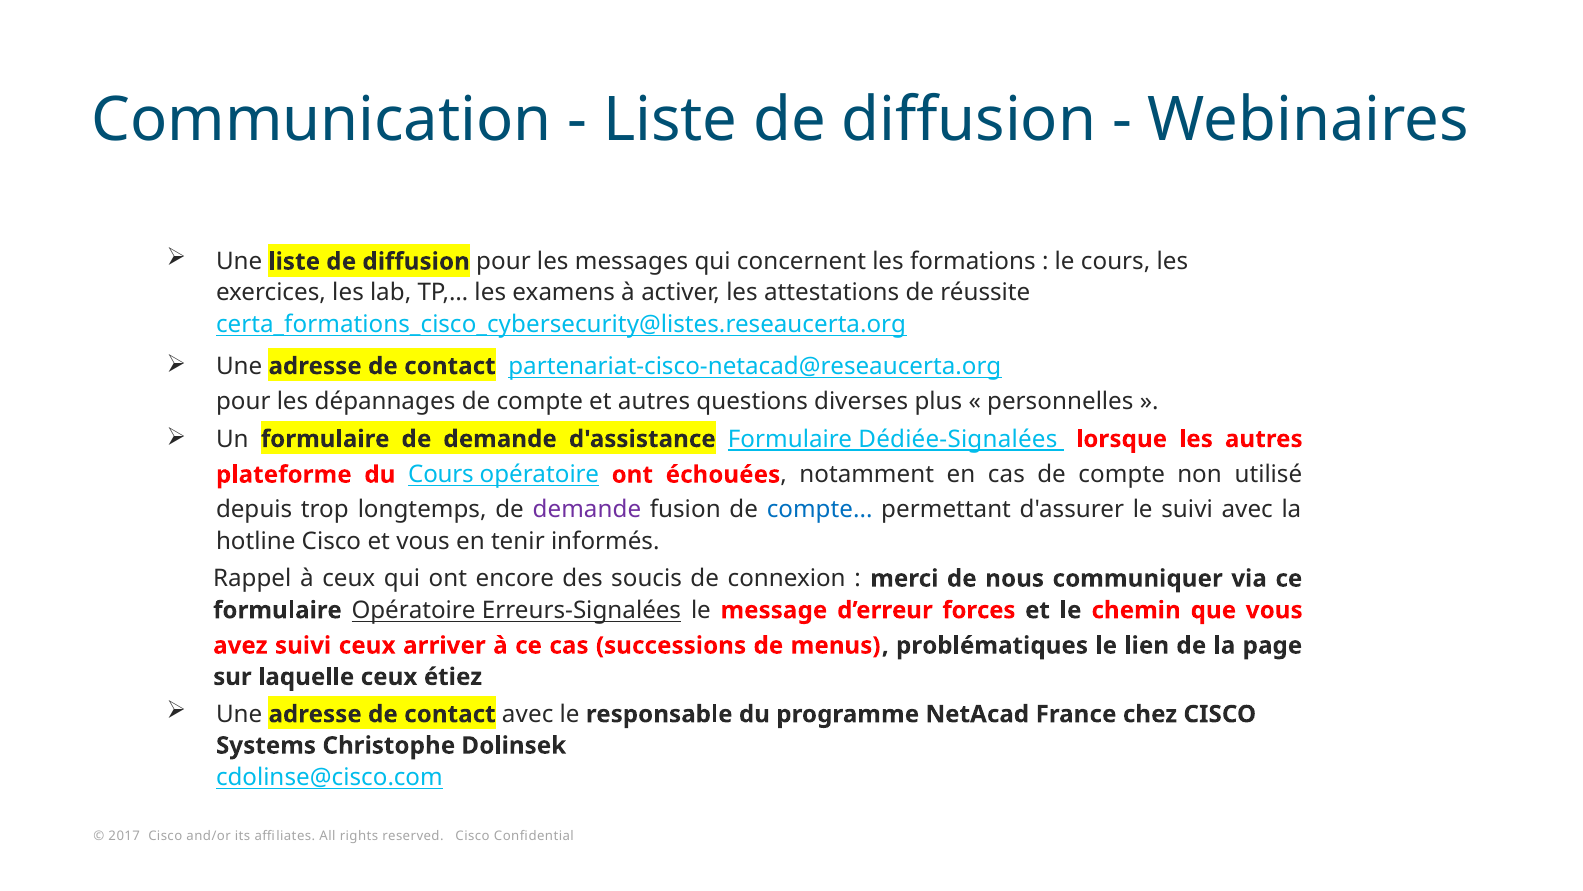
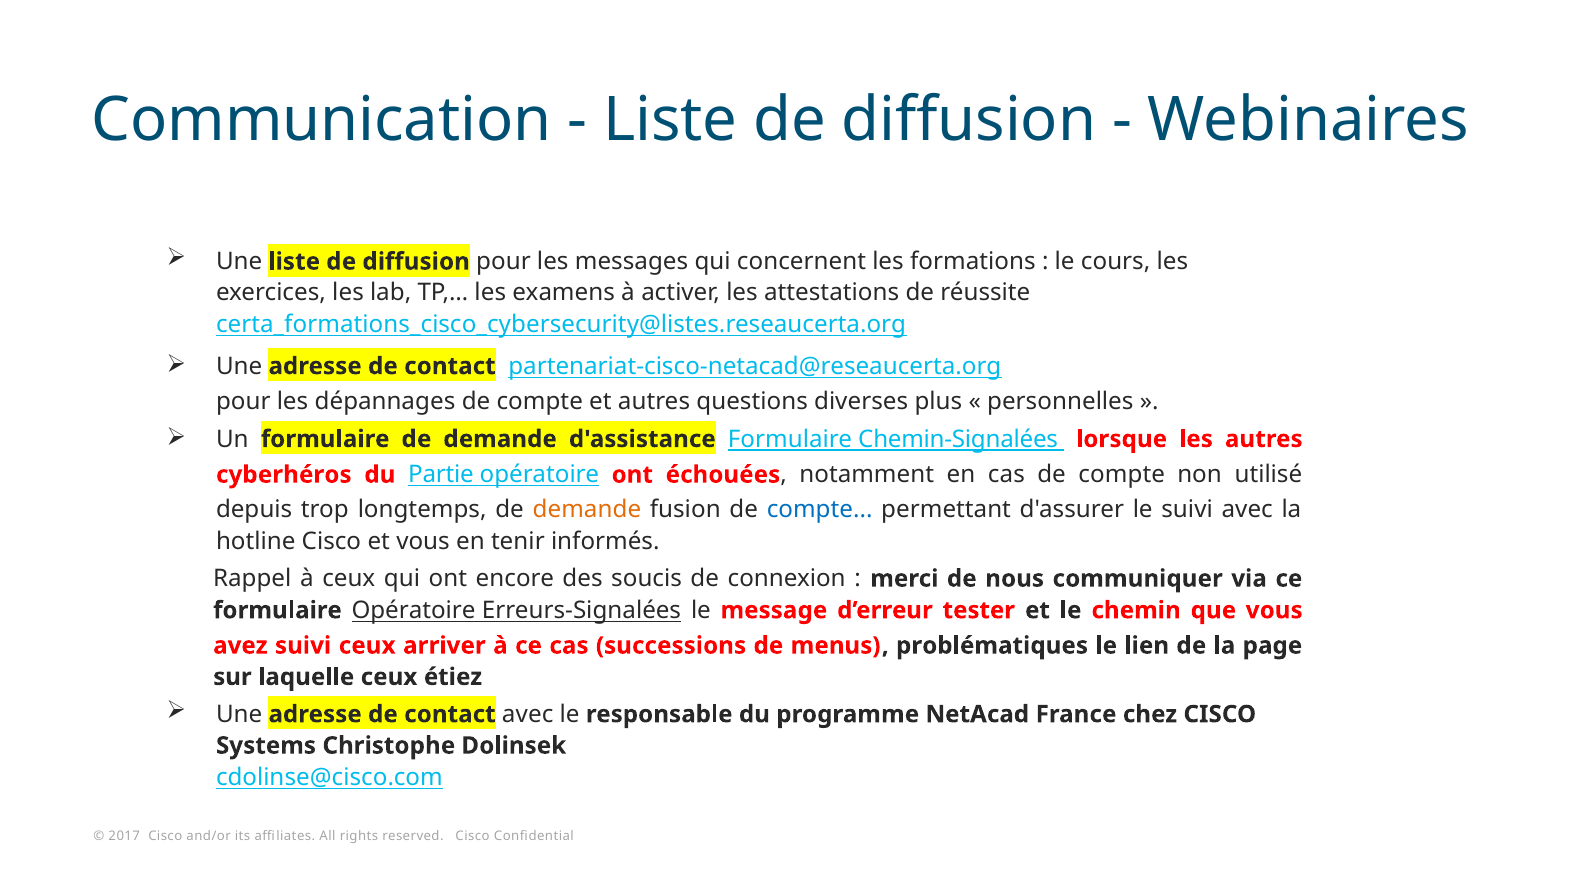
Dédiée-Signalées: Dédiée-Signalées -> Chemin-Signalées
plateforme: plateforme -> cyberhéros
du Cours: Cours -> Partie
demande at (587, 510) colour: purple -> orange
forces: forces -> tester
